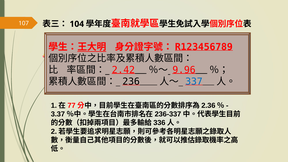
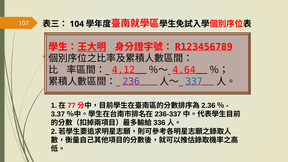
2.42: 2.42 -> 4.12
9.96: 9.96 -> 4.64
236 colour: black -> purple
